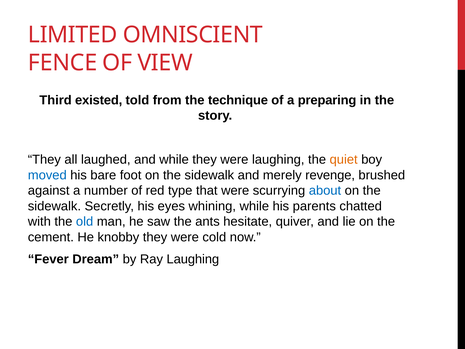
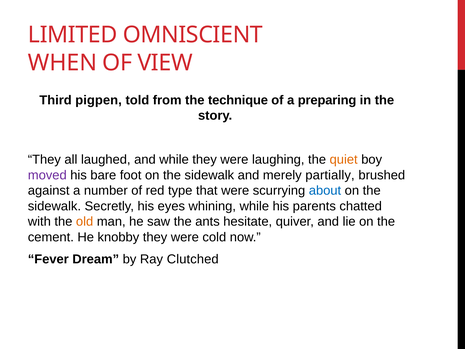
FENCE: FENCE -> WHEN
existed: existed -> pigpen
moved colour: blue -> purple
revenge: revenge -> partially
old colour: blue -> orange
Ray Laughing: Laughing -> Clutched
